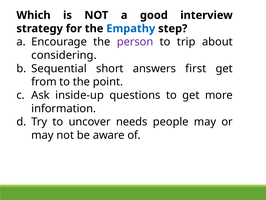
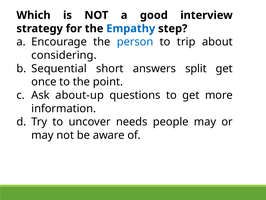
person colour: purple -> blue
first: first -> split
from: from -> once
inside-up: inside-up -> about-up
